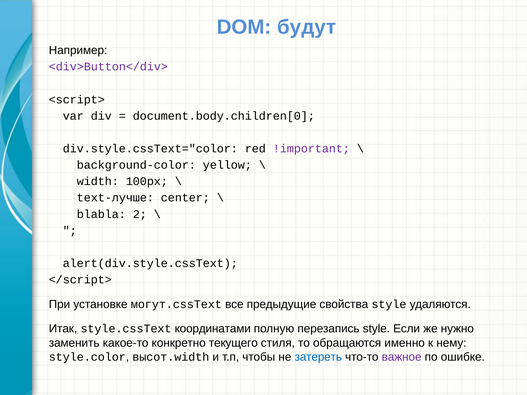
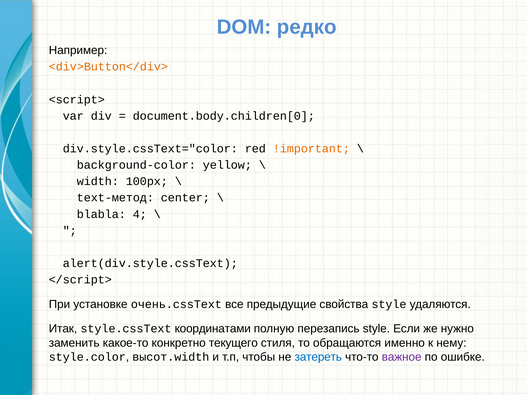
будут: будут -> редко
<div>Button</div> colour: purple -> orange
!important colour: purple -> orange
text-лучше: text-лучше -> text-метод
2: 2 -> 4
могут.cssText: могут.cssText -> очень.cssText
